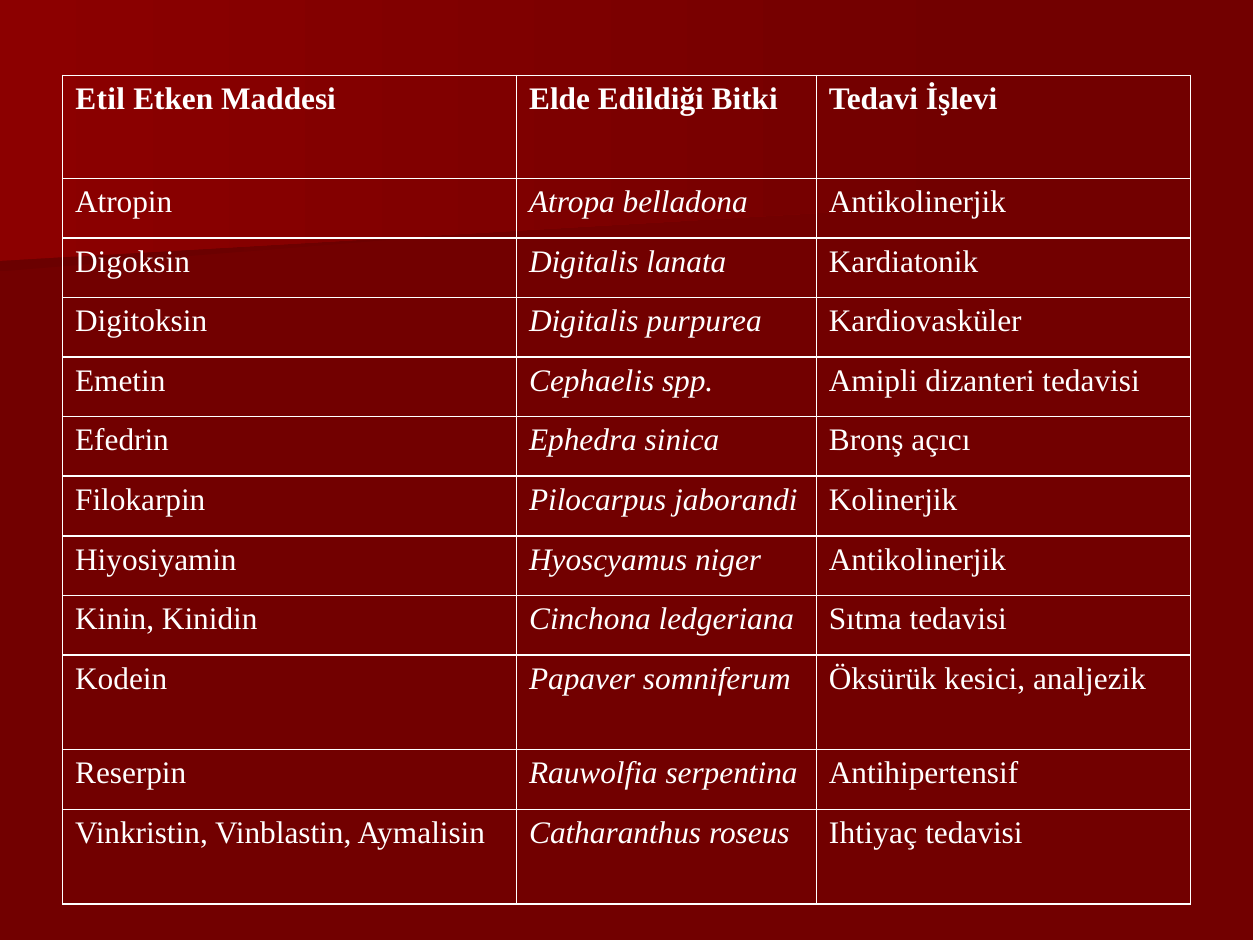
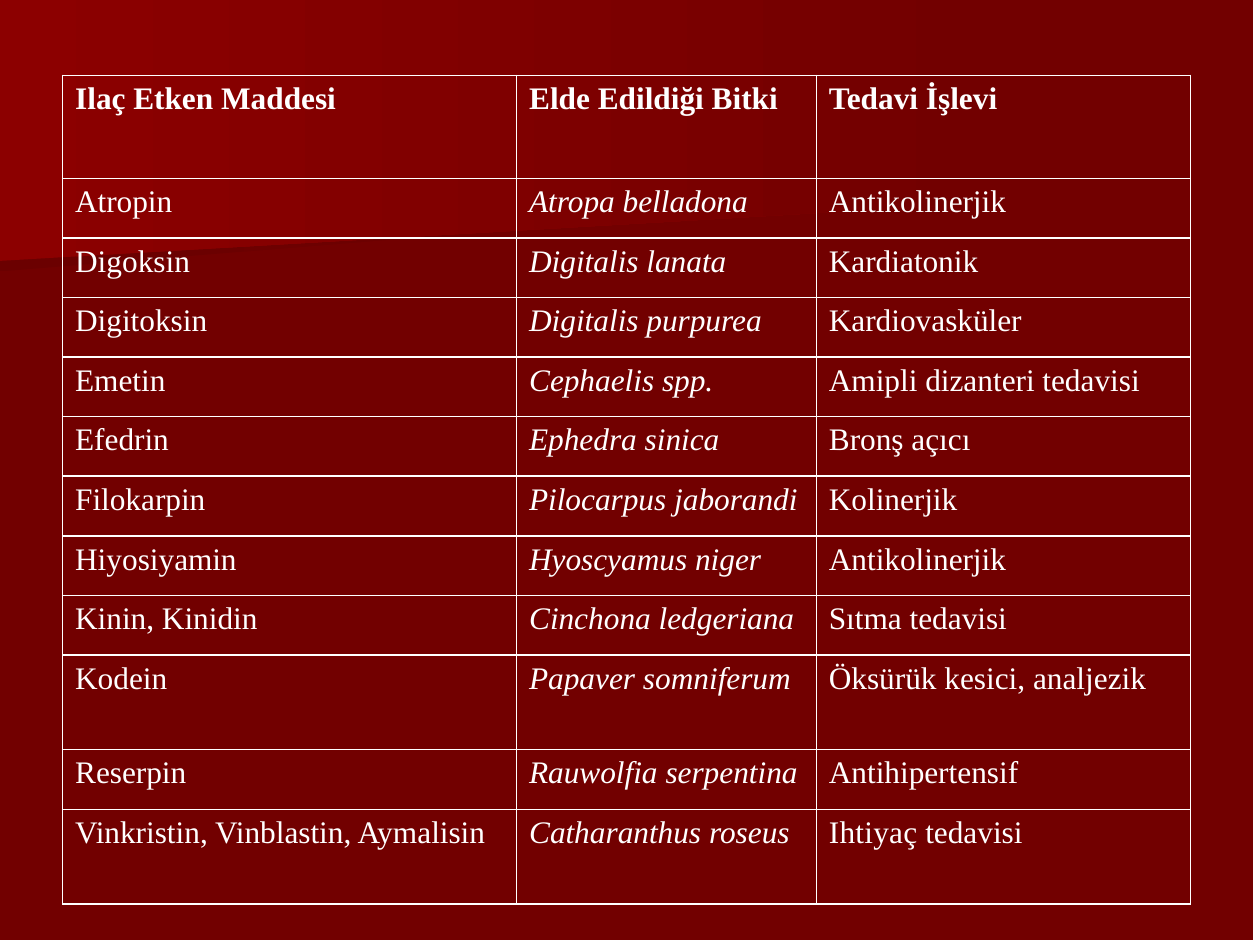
Etil: Etil -> Ilaç
